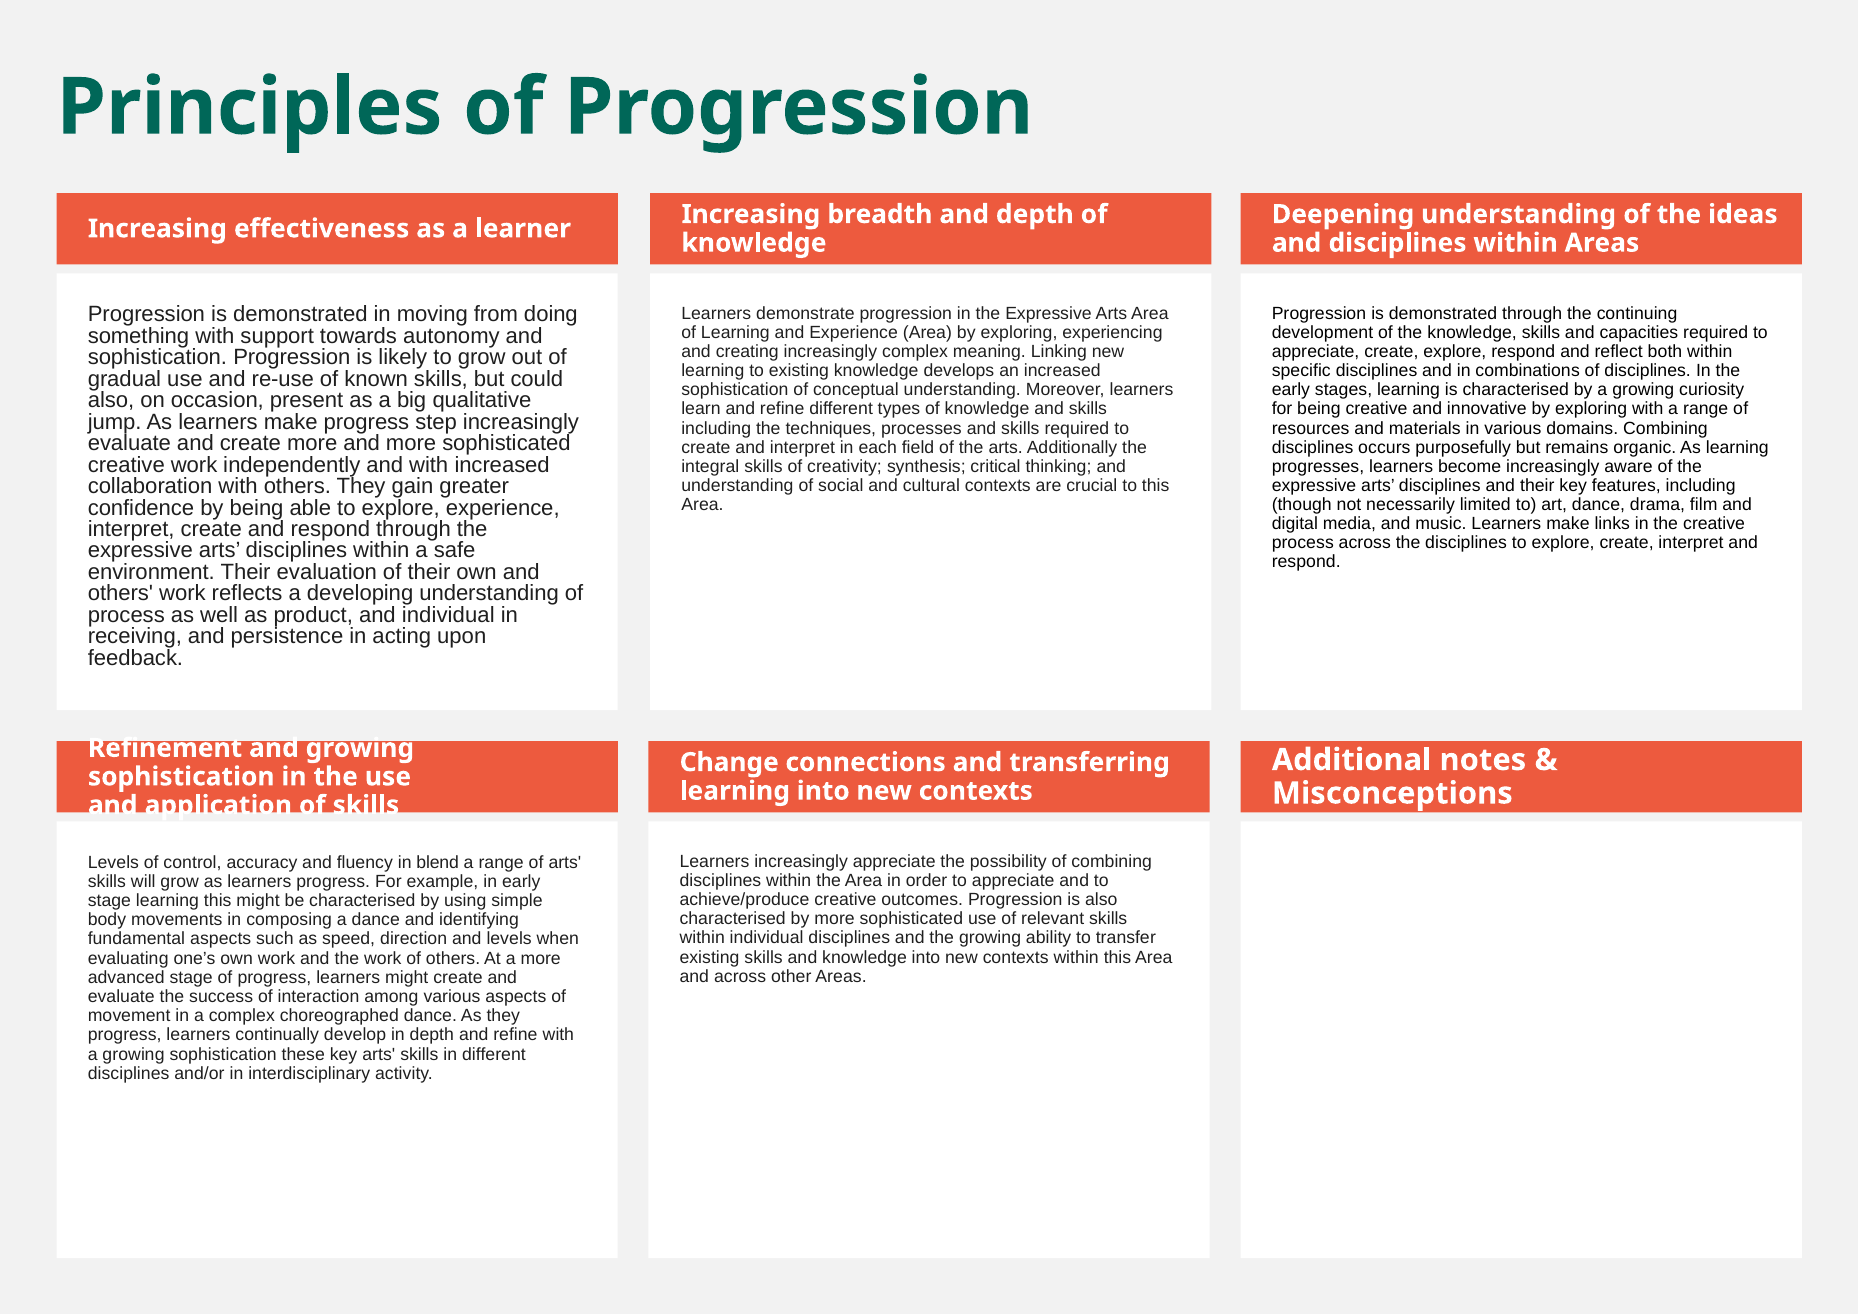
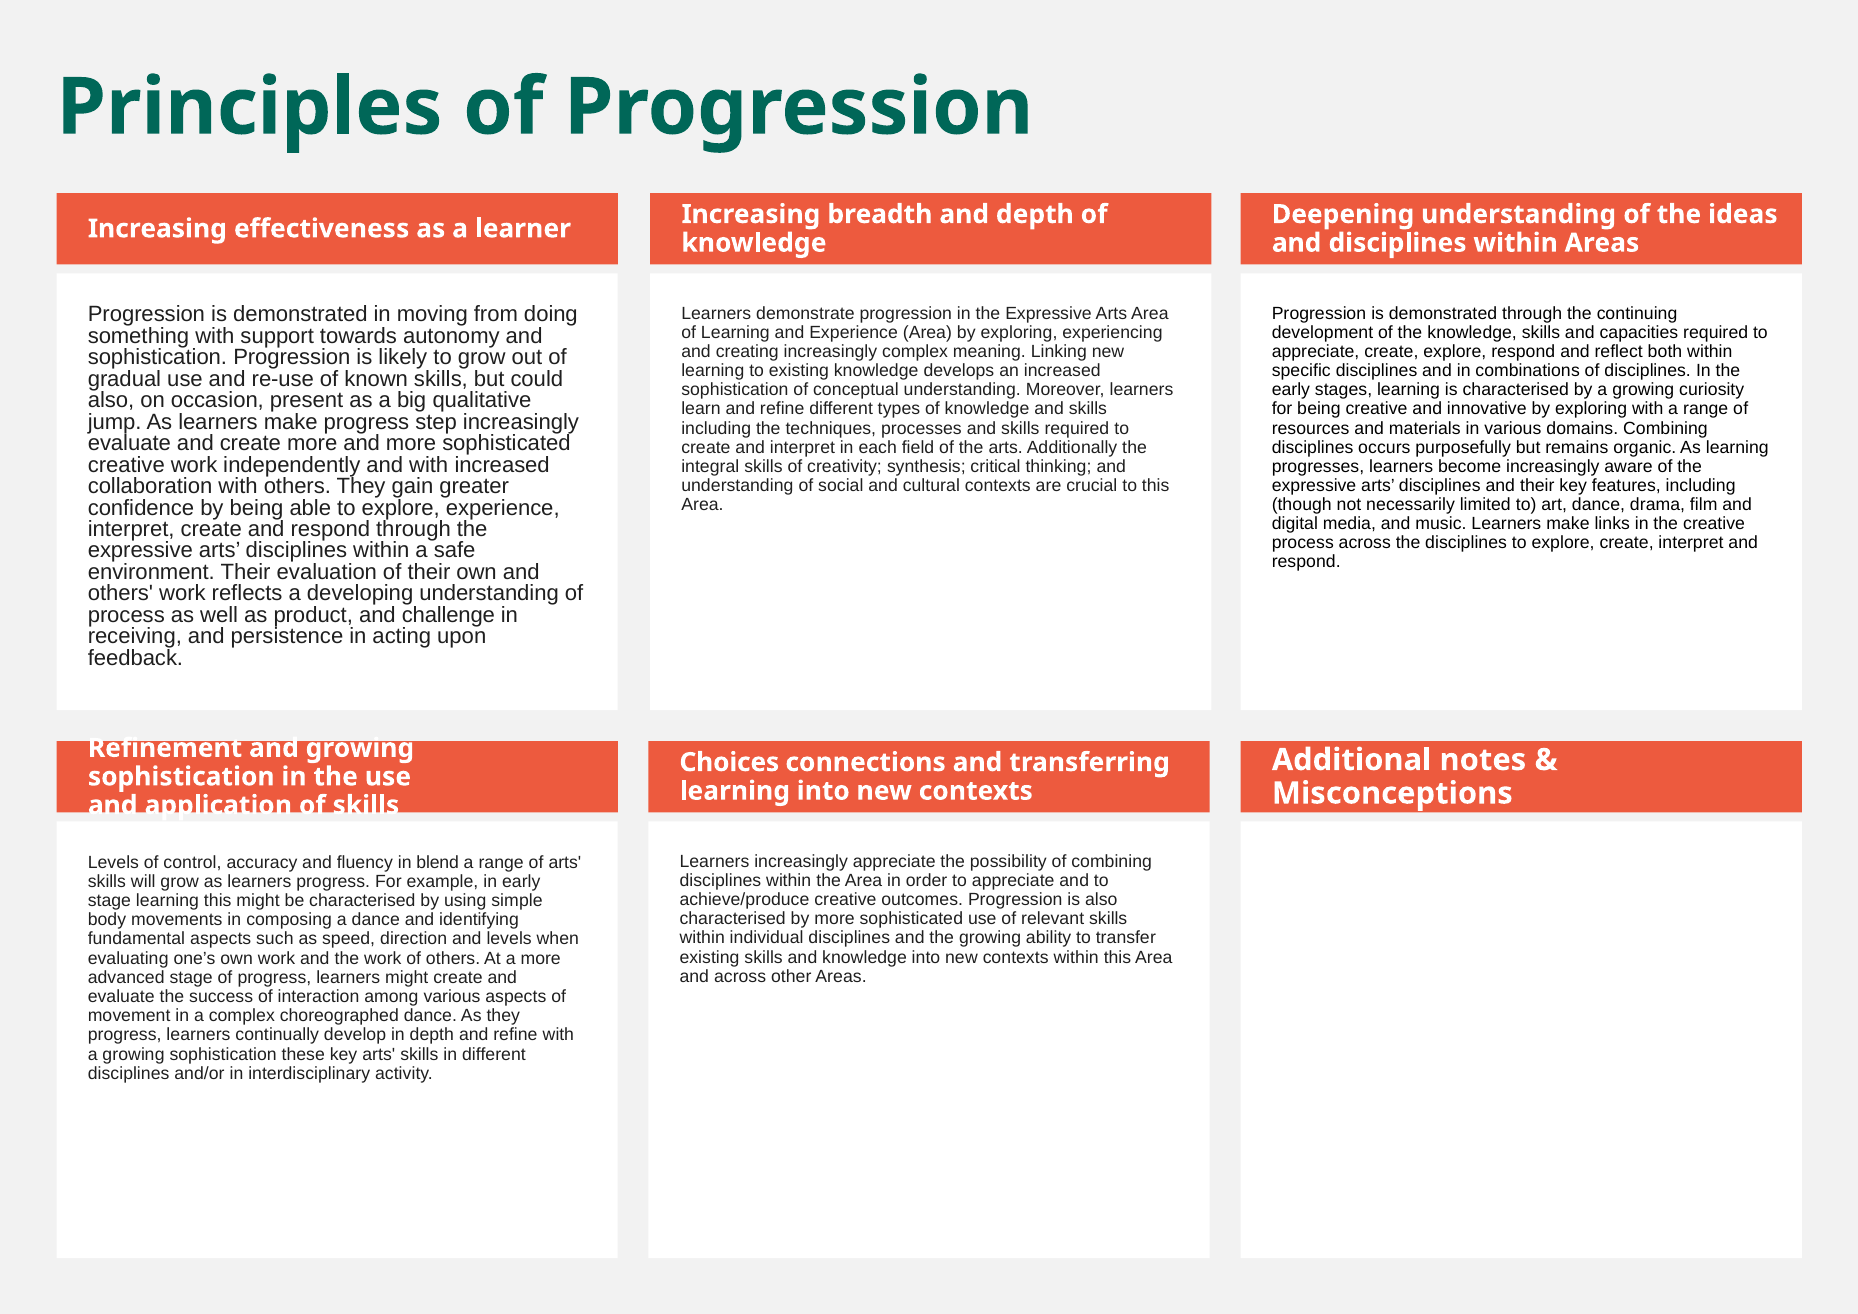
and individual: individual -> challenge
Change: Change -> Choices
